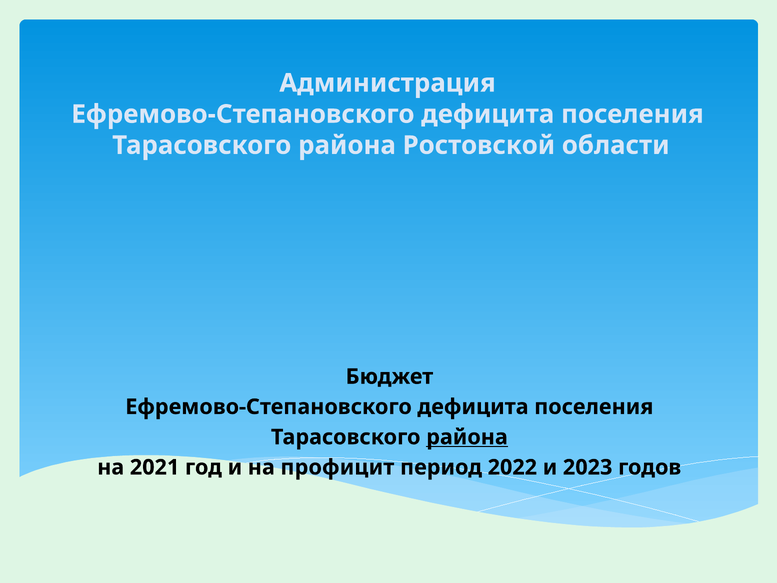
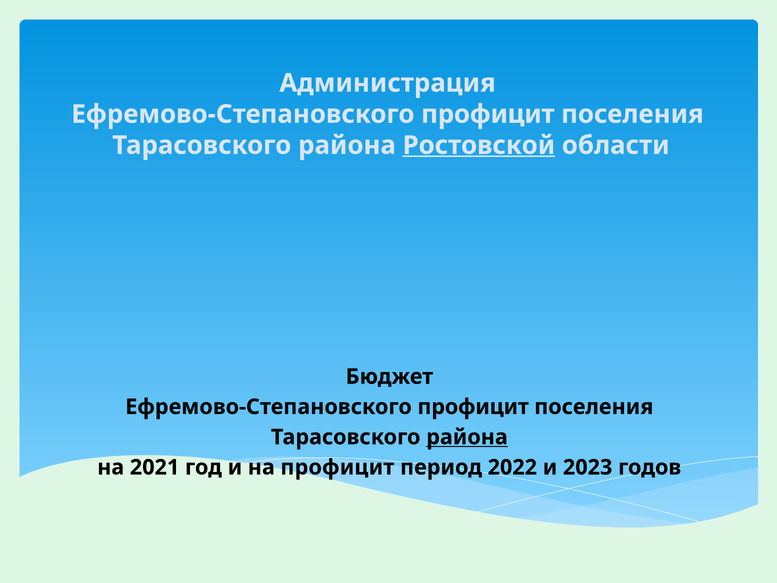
дефицита at (488, 114): дефицита -> профицит
Ростовской underline: none -> present
дефицита at (473, 407): дефицита -> профицит
